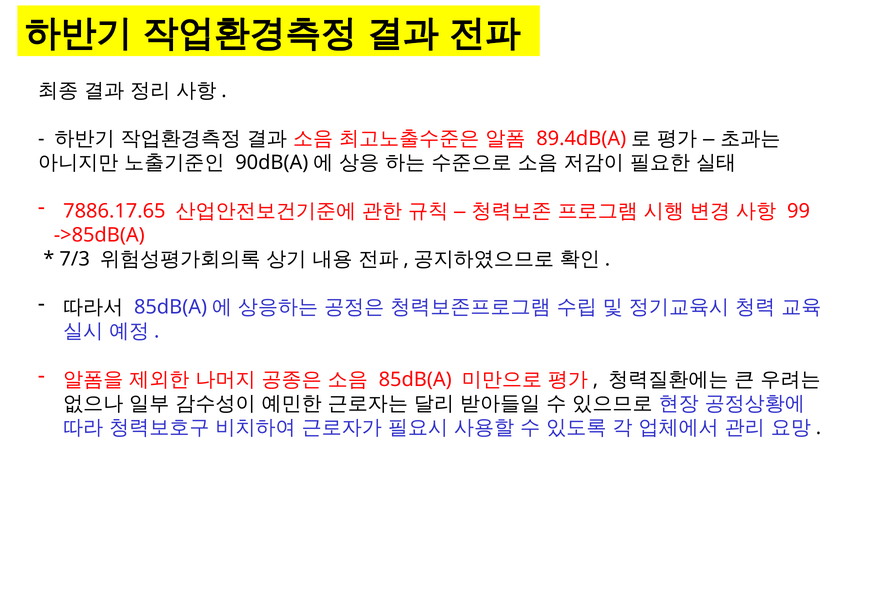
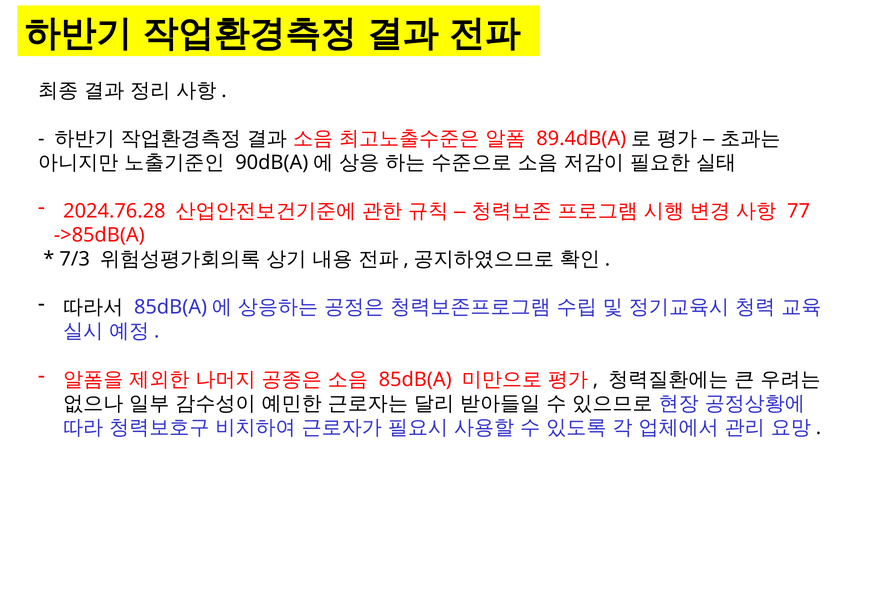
7886.17.65: 7886.17.65 -> 2024.76.28
99: 99 -> 77
